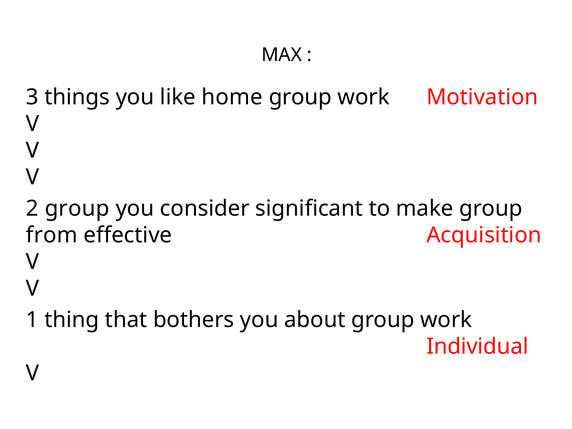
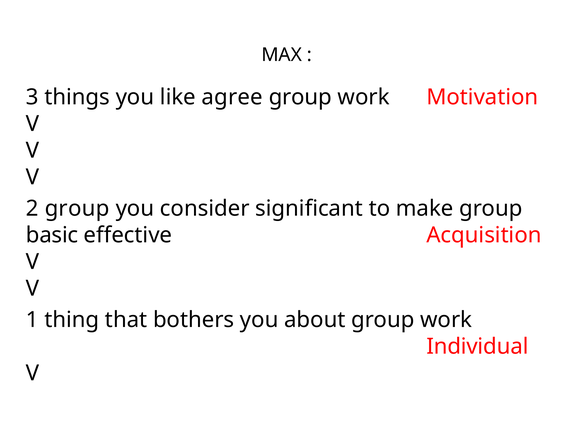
home: home -> agree
from: from -> basic
